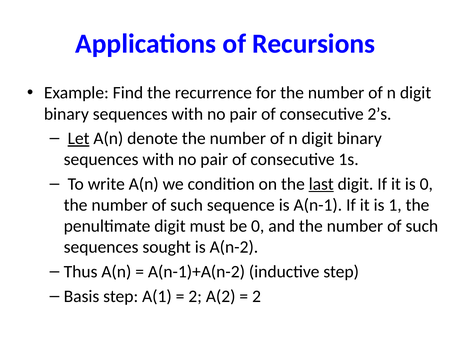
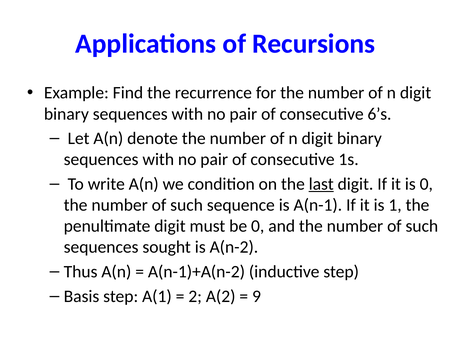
2’s: 2’s -> 6’s
Let underline: present -> none
2 at (257, 297): 2 -> 9
